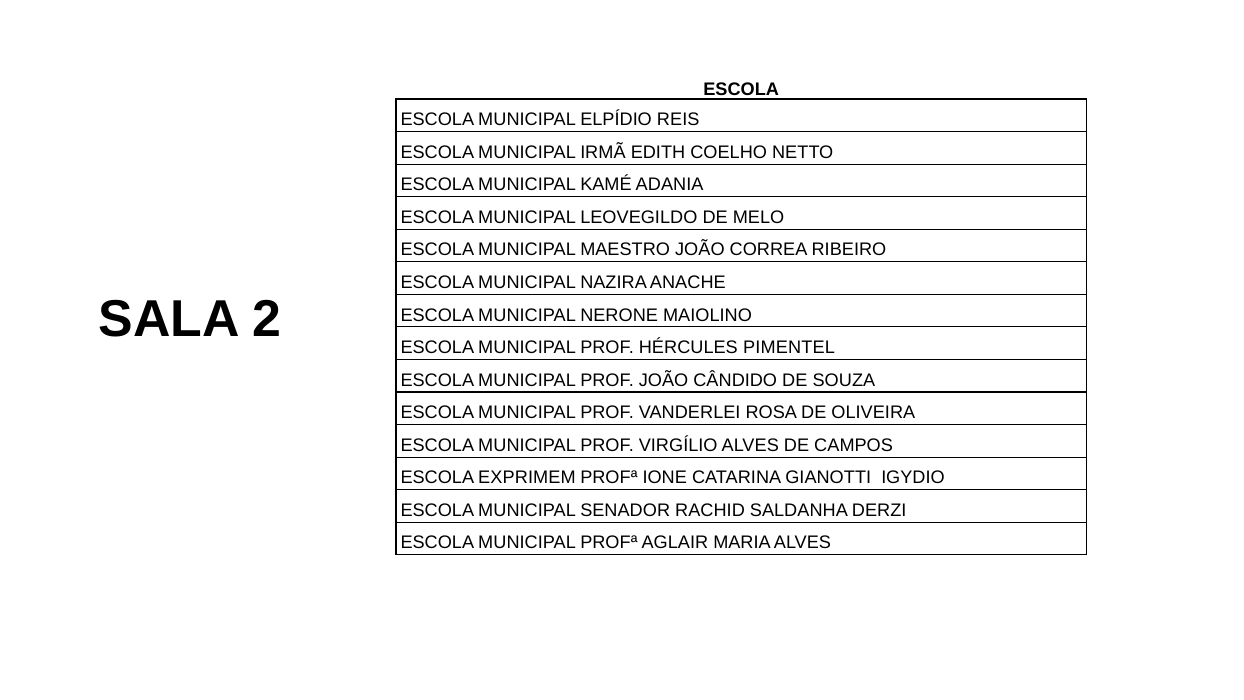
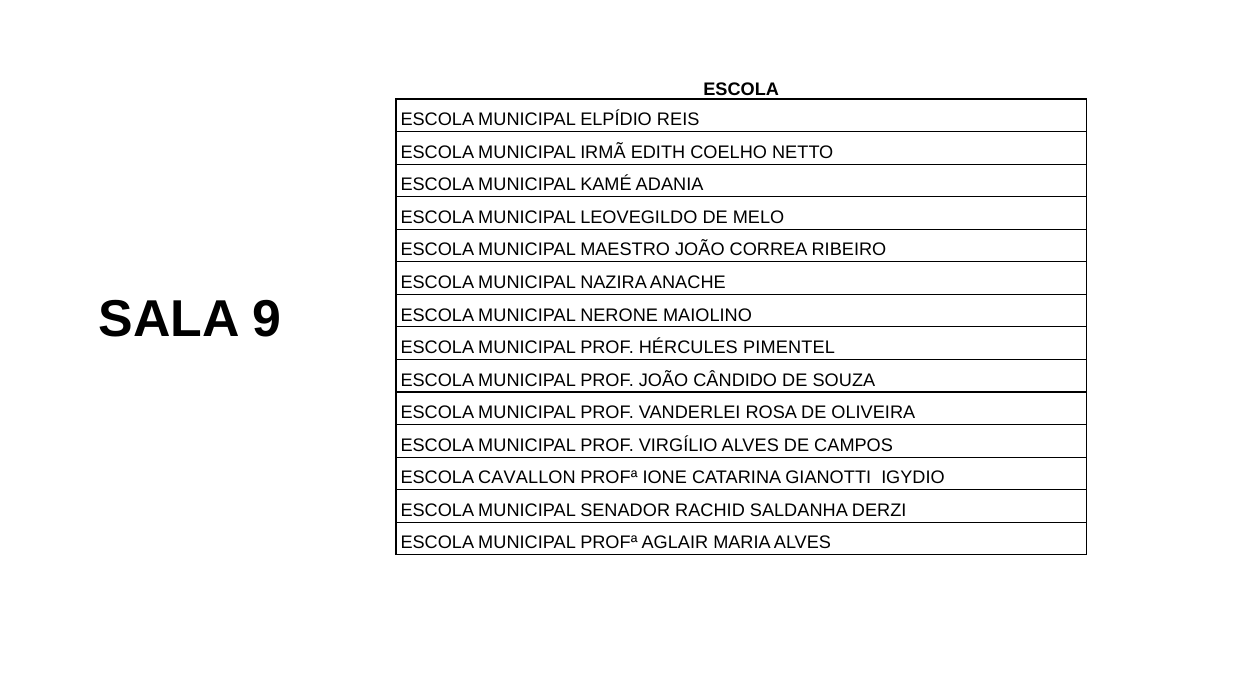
2: 2 -> 9
EXPRIMEM: EXPRIMEM -> CAVALLON
